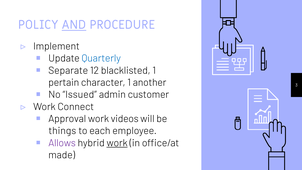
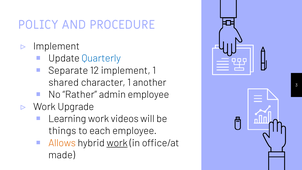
AND underline: present -> none
12 blacklisted: blacklisted -> implement
pertain: pertain -> shared
Issued: Issued -> Rather
admin customer: customer -> employee
Connect: Connect -> Upgrade
Approval: Approval -> Learning
Allows colour: purple -> orange
